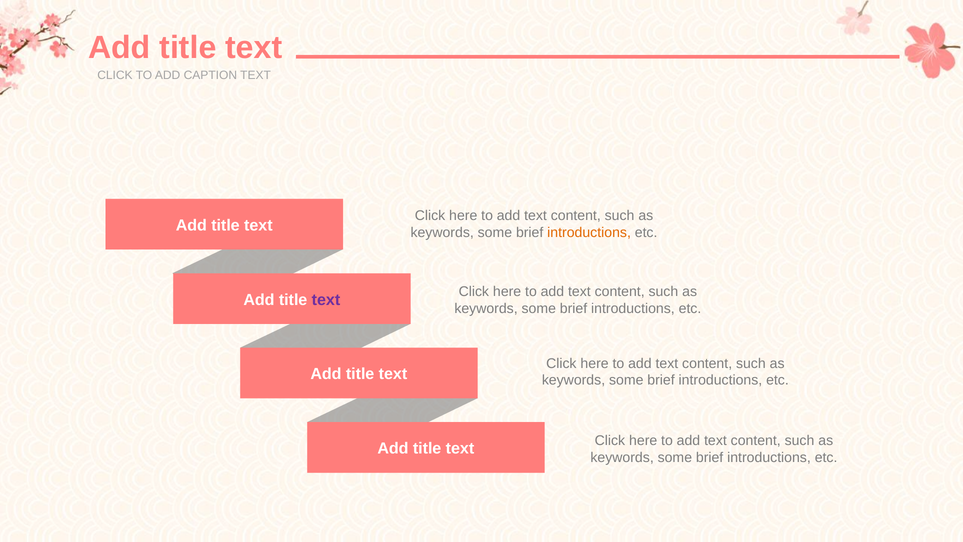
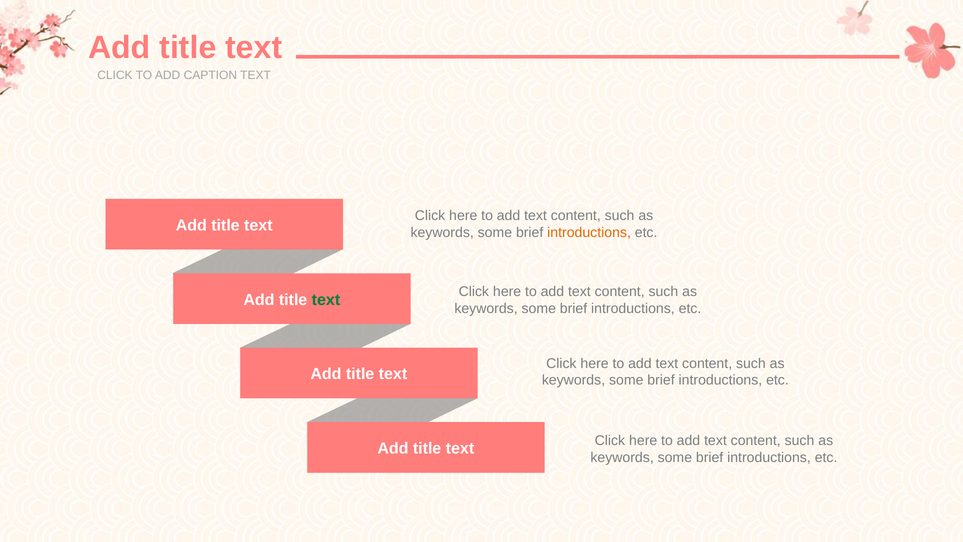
text at (326, 300) colour: purple -> green
